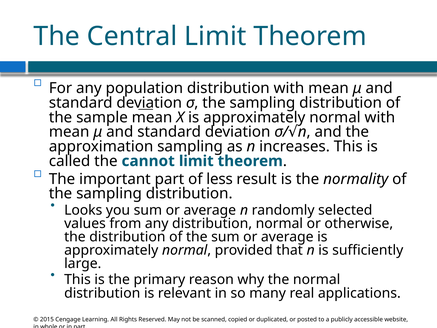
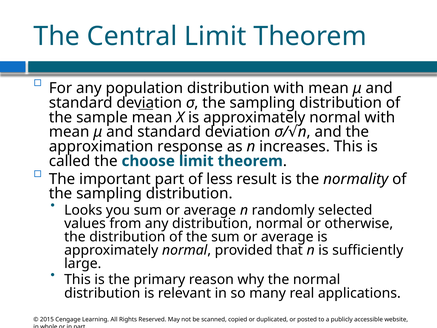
approximation sampling: sampling -> response
cannot: cannot -> choose
